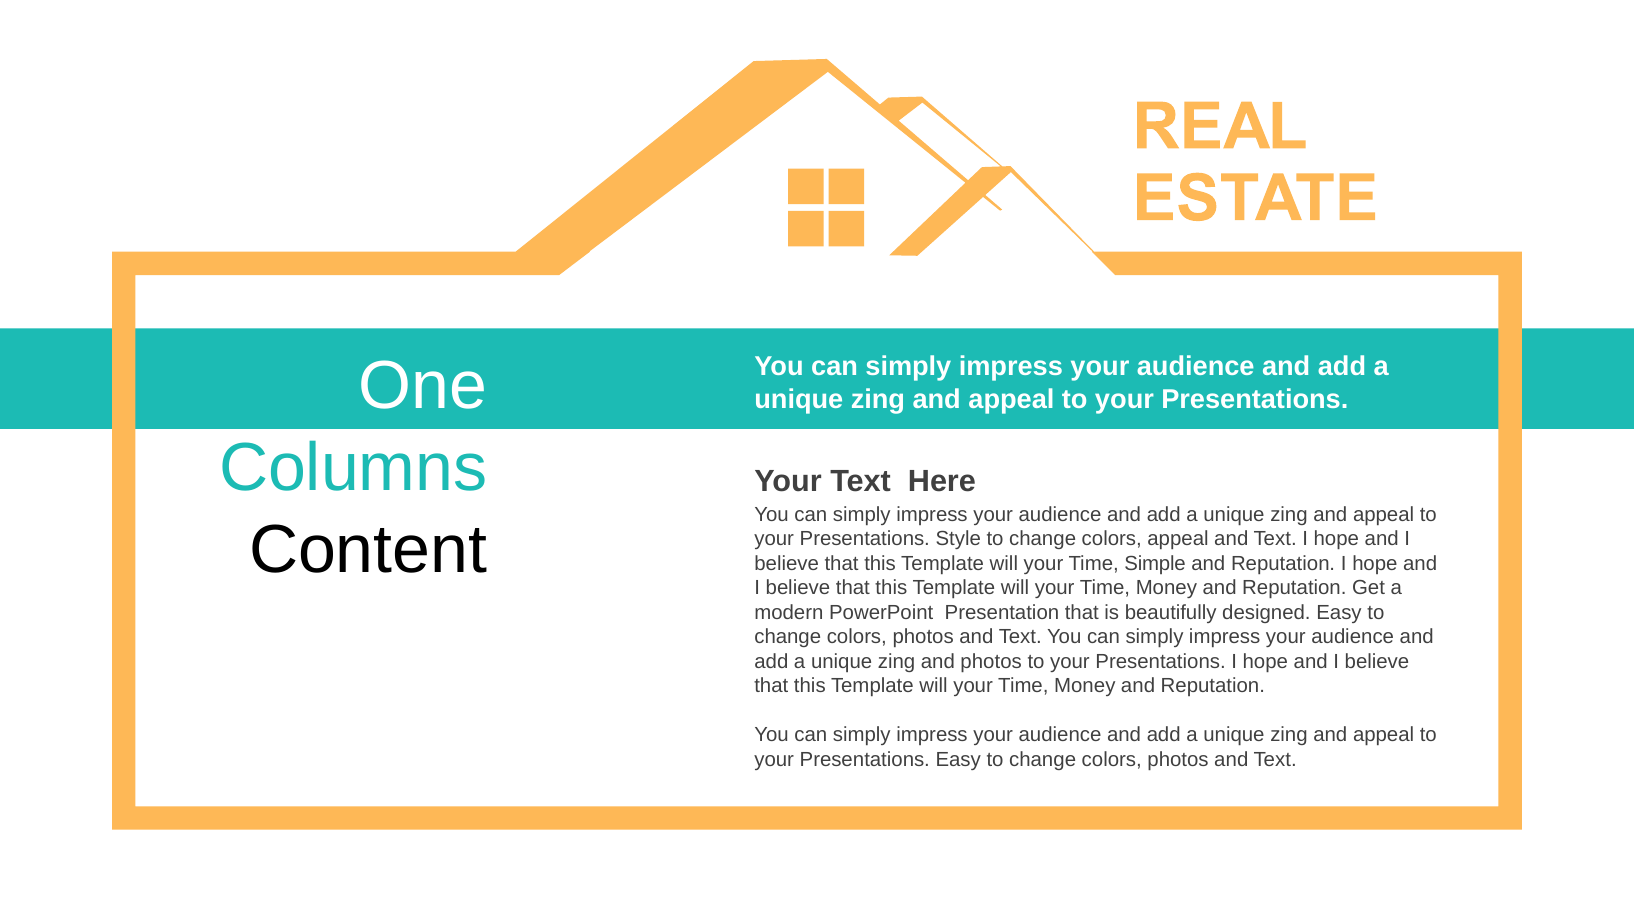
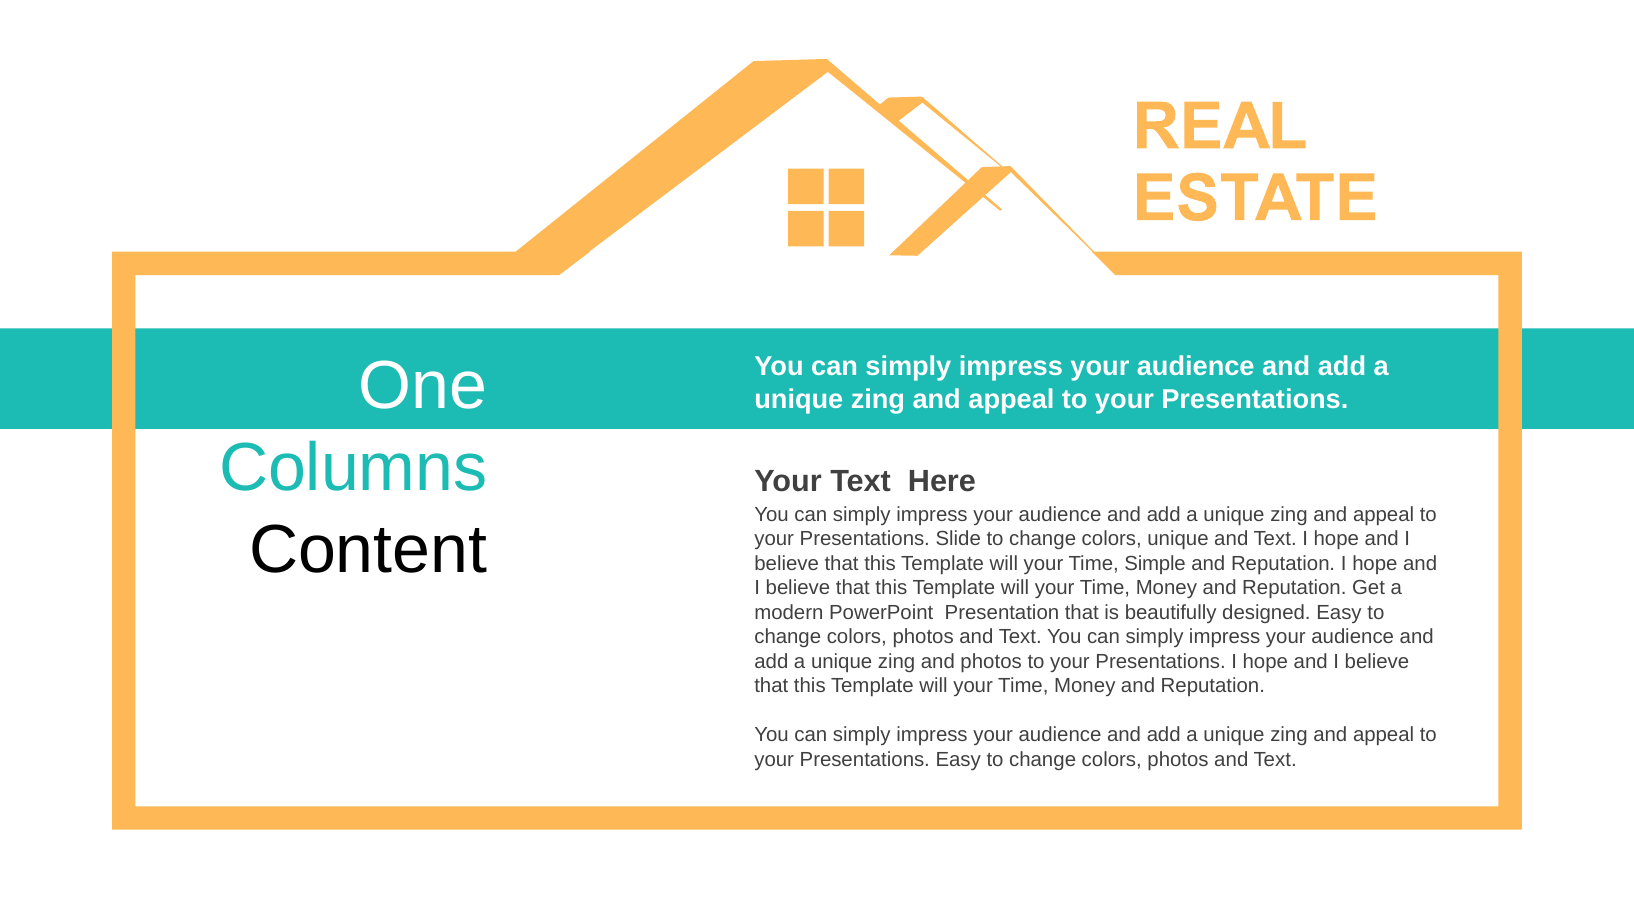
Style: Style -> Slide
colors appeal: appeal -> unique
